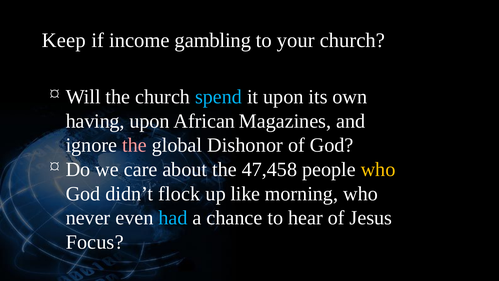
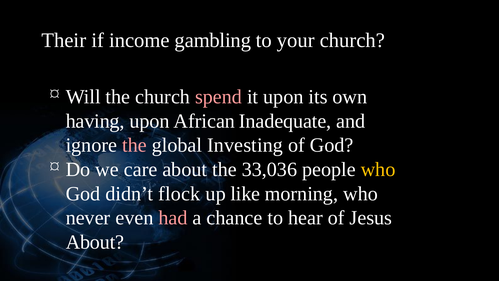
Keep: Keep -> Their
spend colour: light blue -> pink
Magazines: Magazines -> Inadequate
Dishonor: Dishonor -> Investing
47,458: 47,458 -> 33,036
had colour: light blue -> pink
Focus at (95, 242): Focus -> About
